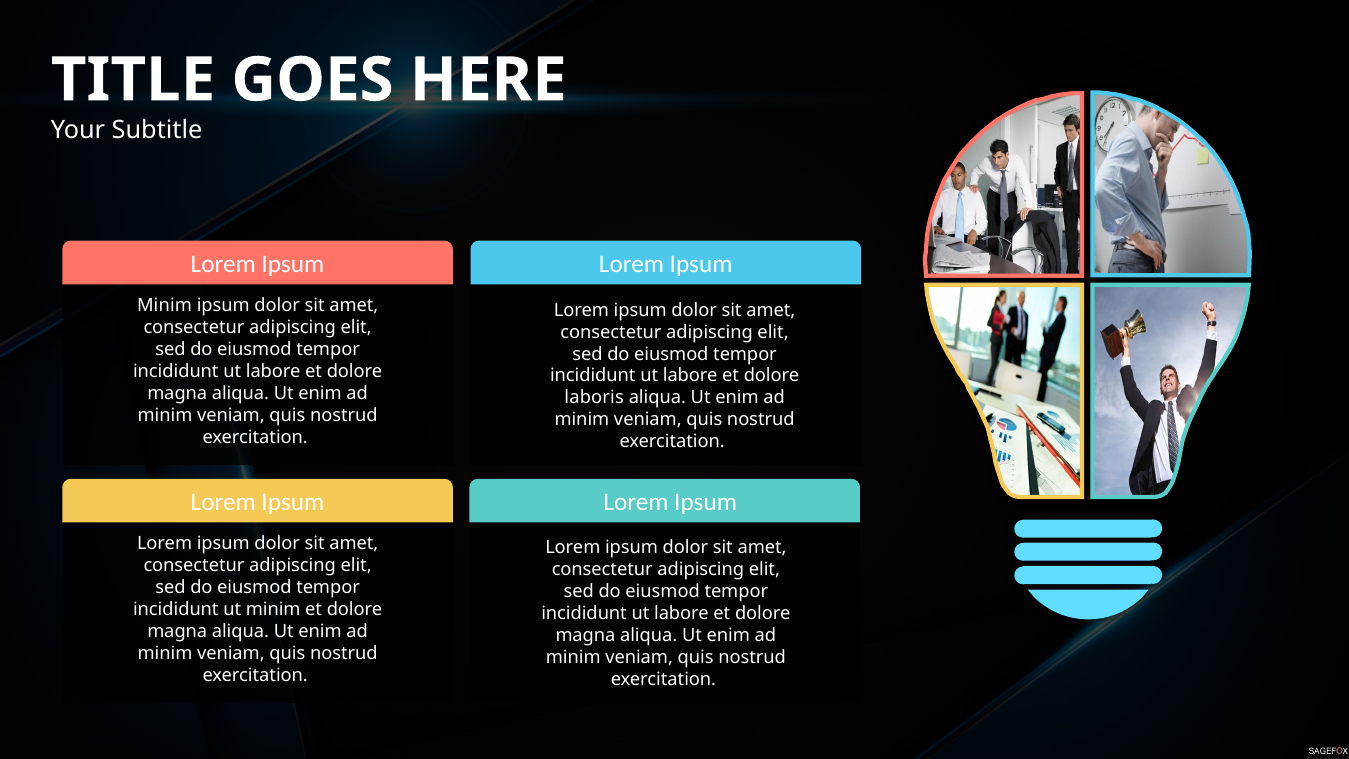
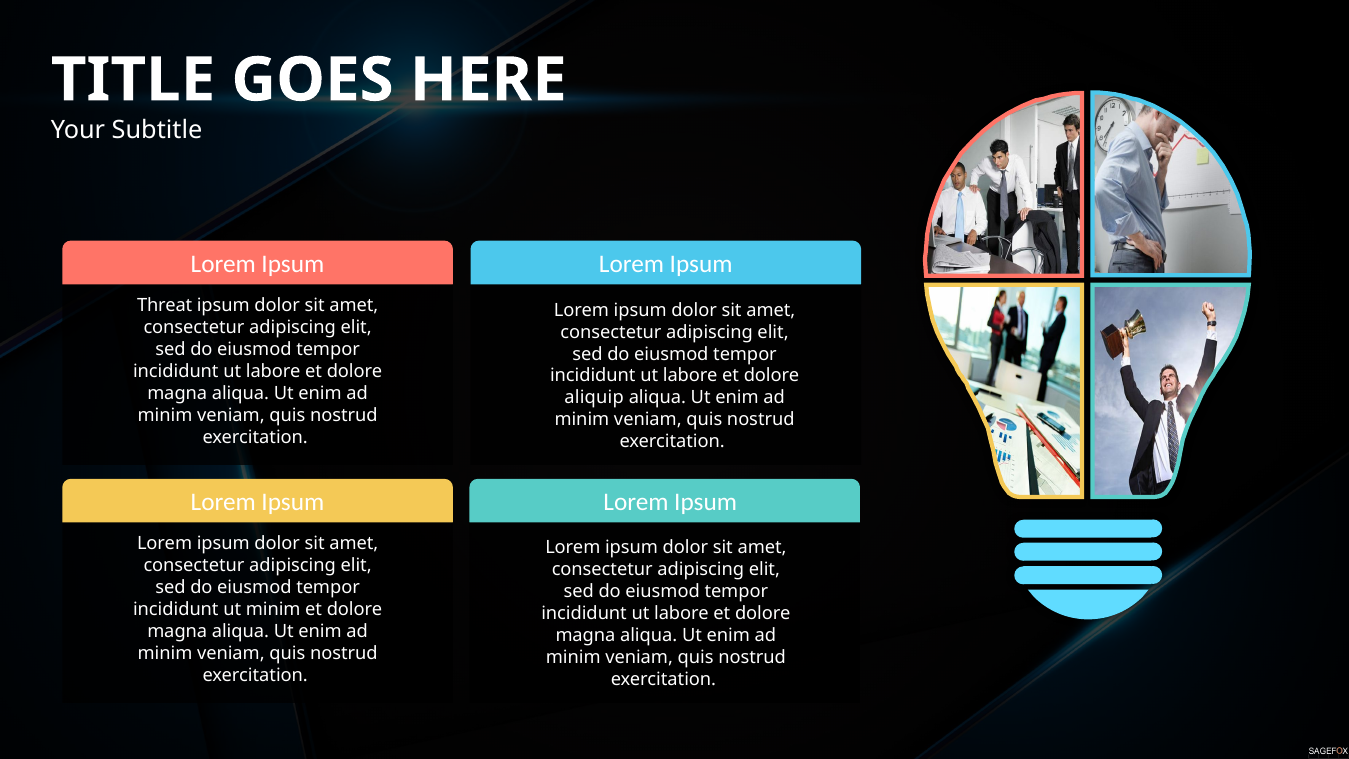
Minim at (164, 305): Minim -> Threat
laboris: laboris -> aliquip
